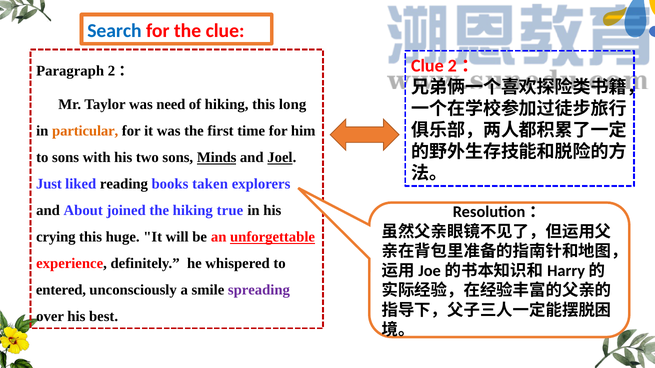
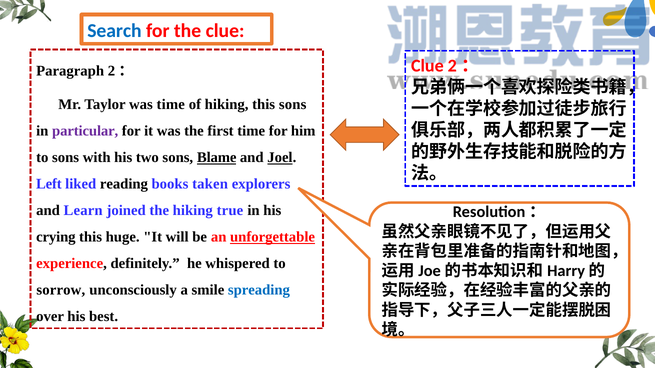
was need: need -> time
this long: long -> sons
particular colour: orange -> purple
Minds: Minds -> Blame
Just: Just -> Left
About: About -> Learn
entered: entered -> sorrow
spreading colour: purple -> blue
